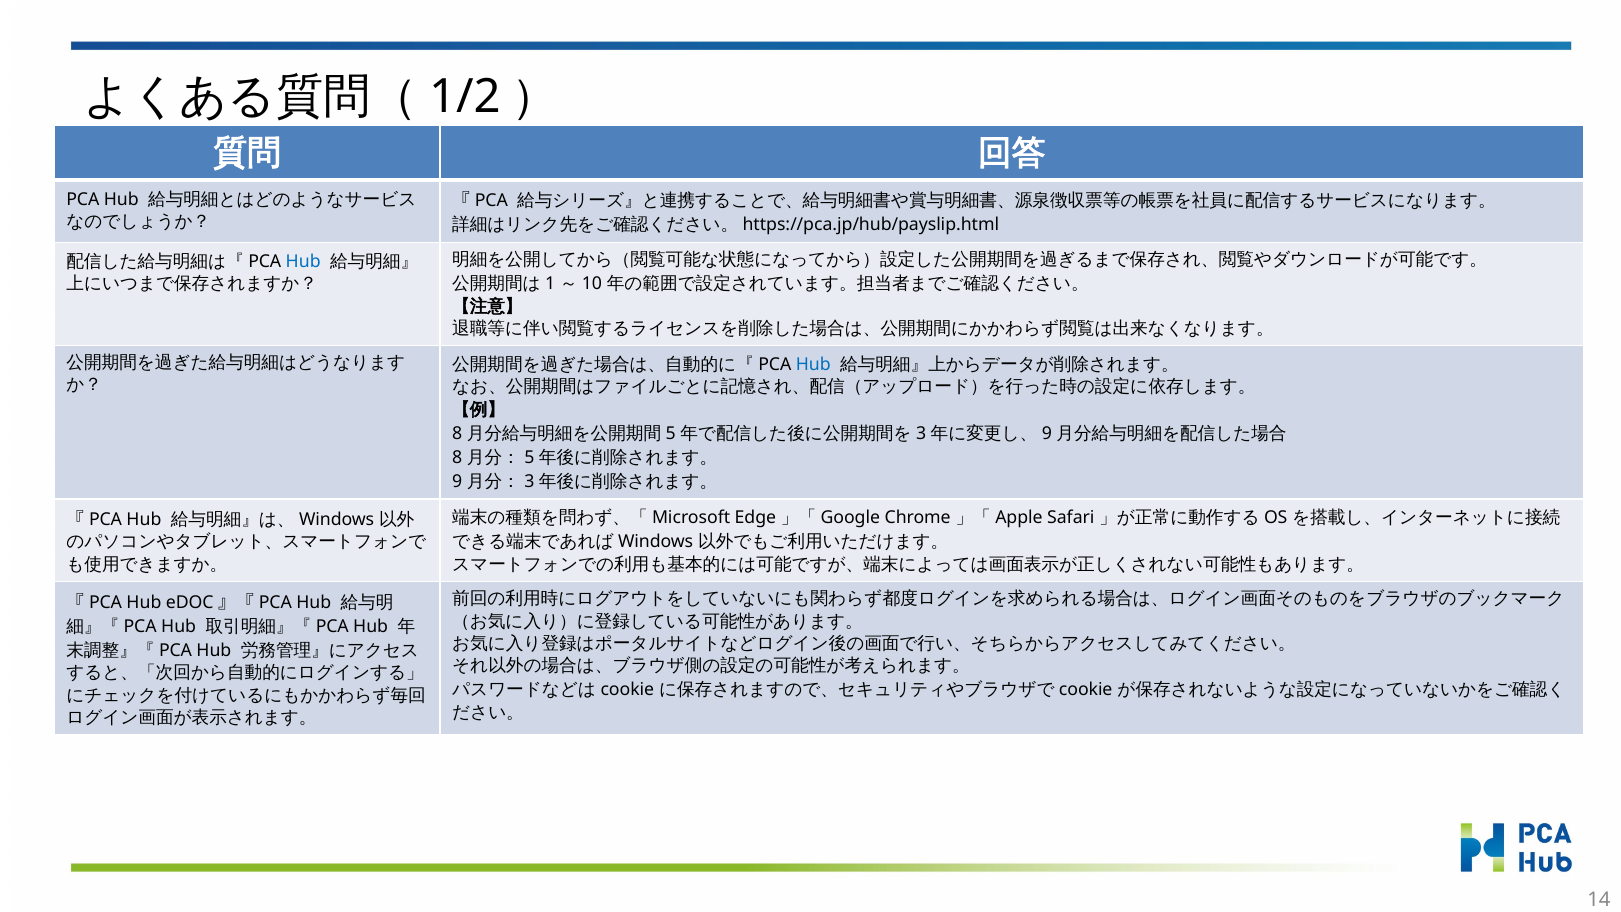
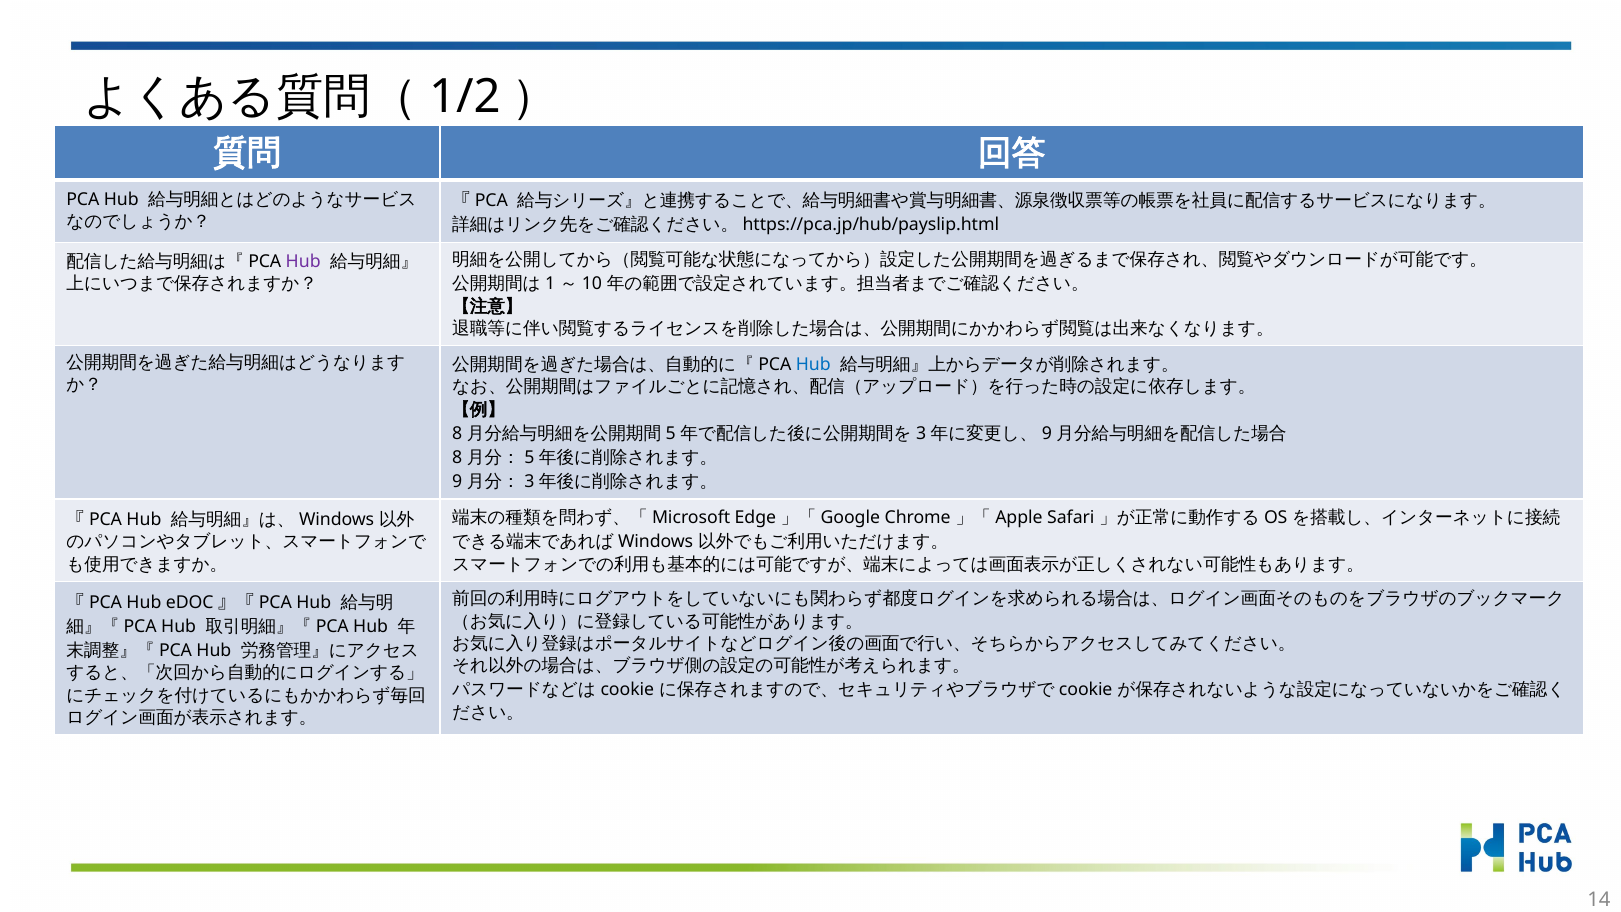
Hub at (303, 261) colour: blue -> purple
